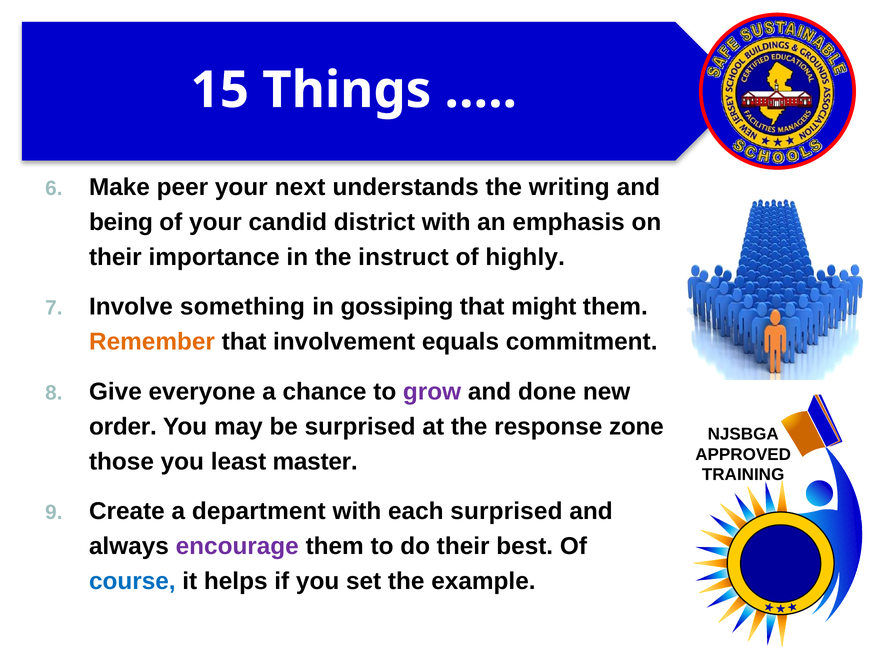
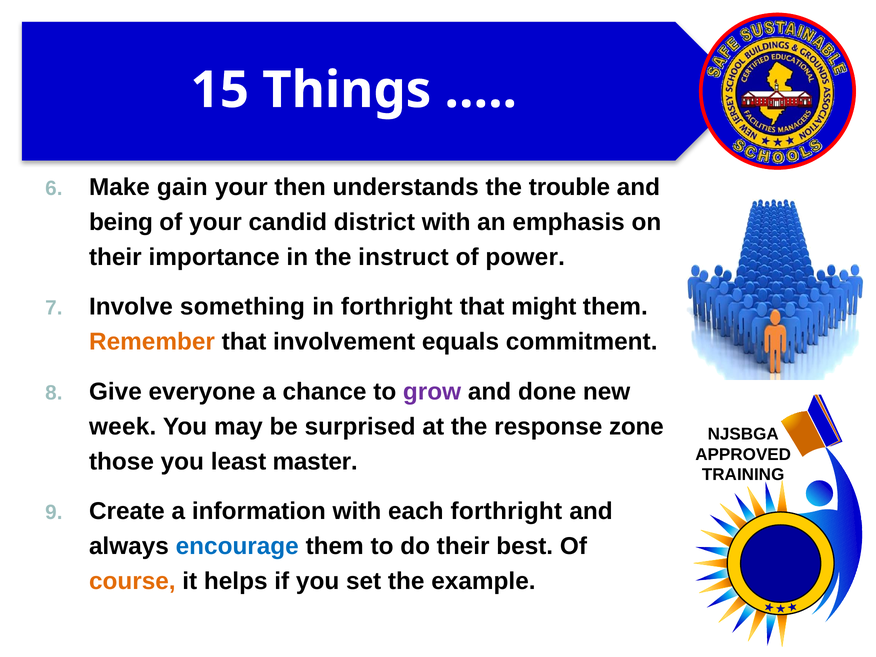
peer: peer -> gain
next: next -> then
writing: writing -> trouble
highly: highly -> power
in gossiping: gossiping -> forthright
order: order -> week
department: department -> information
each surprised: surprised -> forthright
encourage colour: purple -> blue
course colour: blue -> orange
